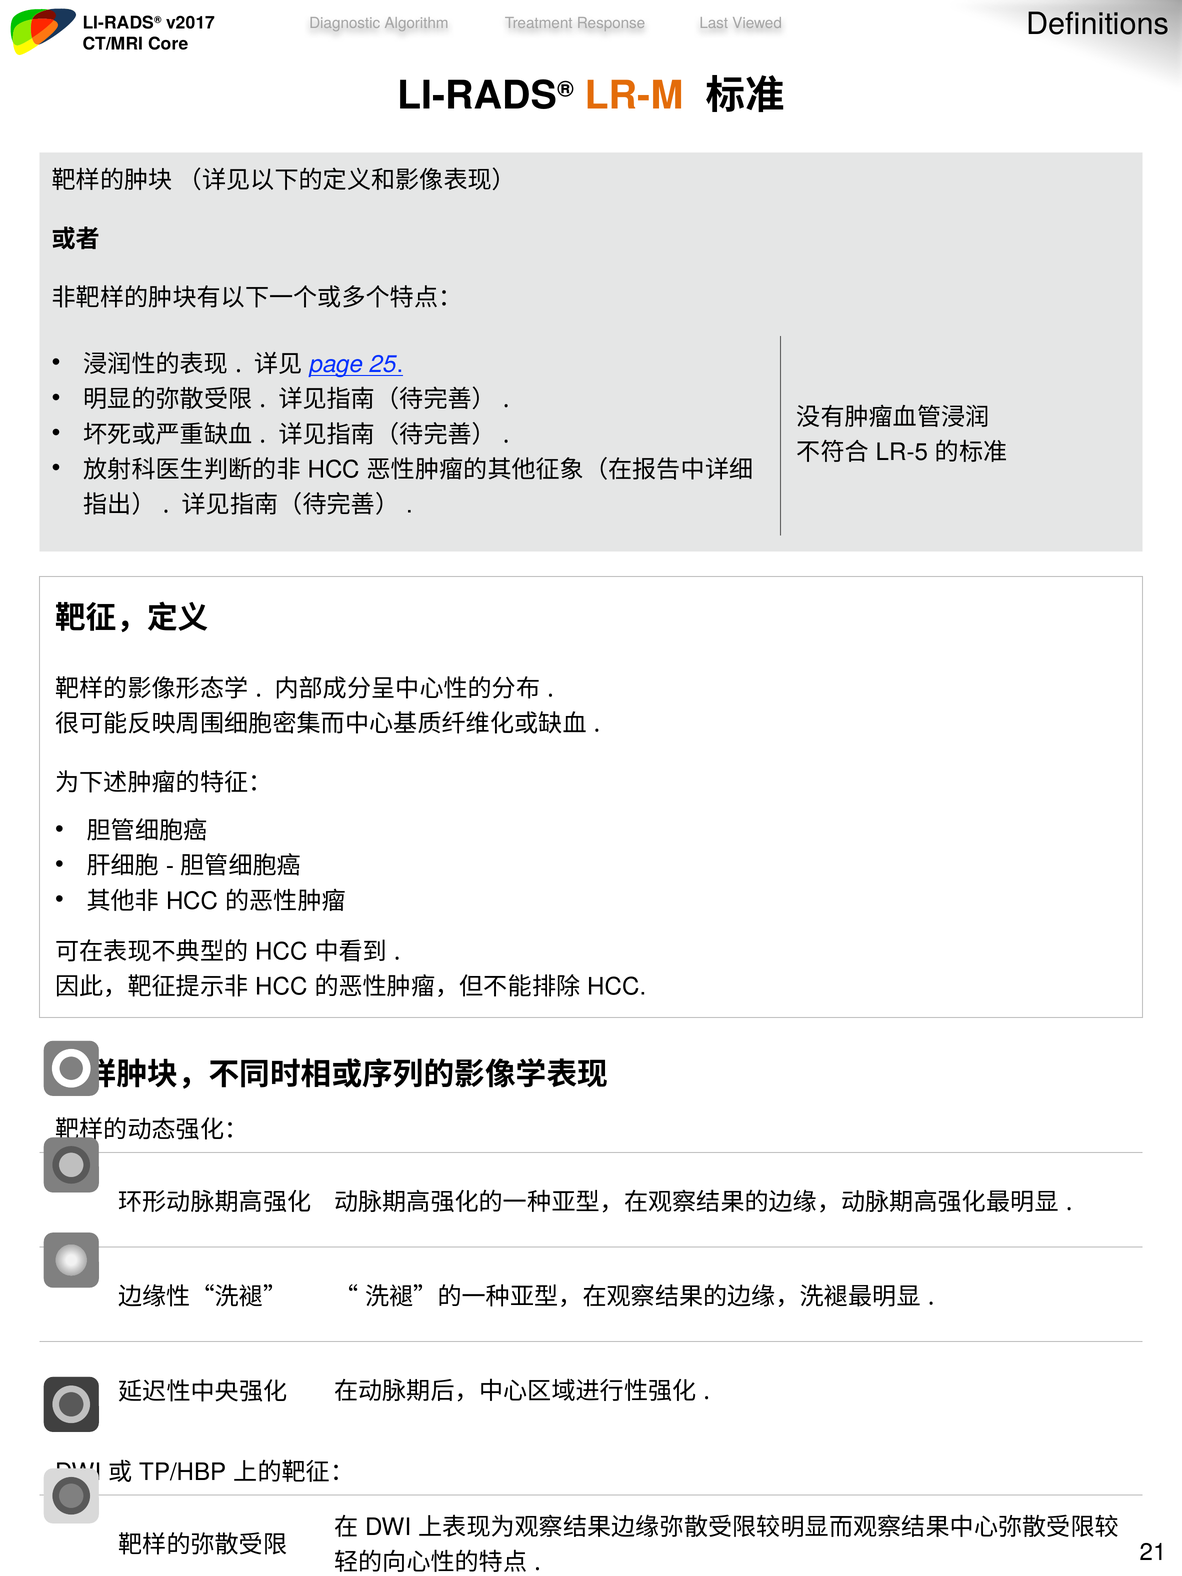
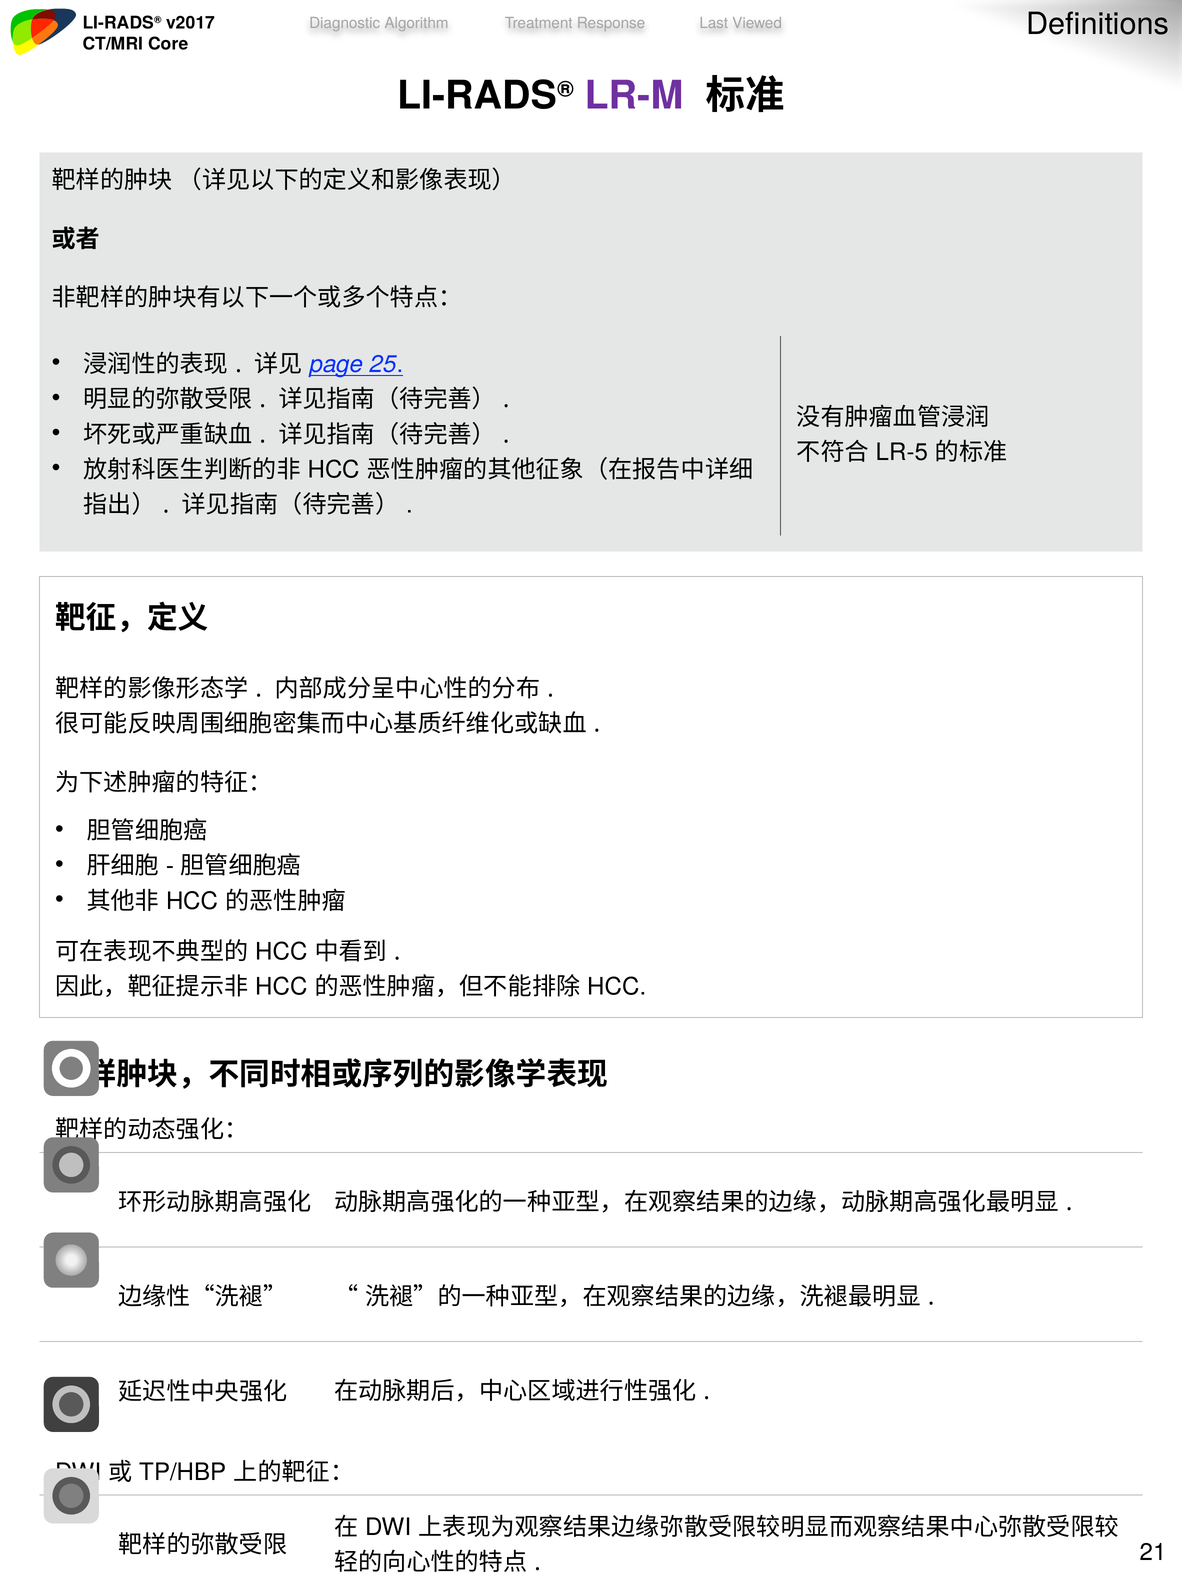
LR-M colour: orange -> purple
